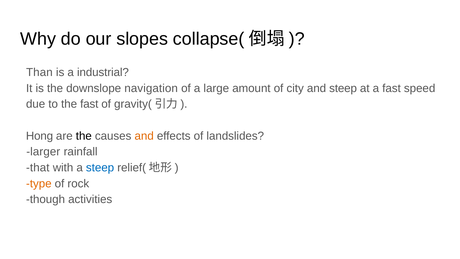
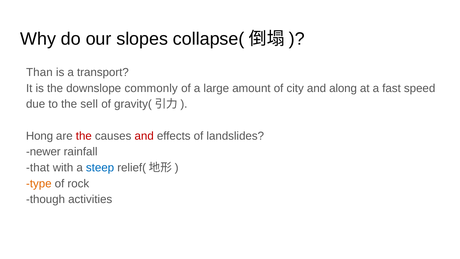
industrial: industrial -> transport
navigation: navigation -> commonly
and steep: steep -> along
the fast: fast -> sell
the at (84, 136) colour: black -> red
and at (144, 136) colour: orange -> red
larger: larger -> newer
